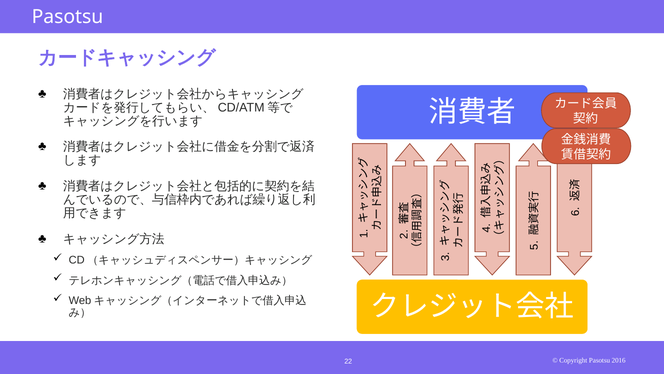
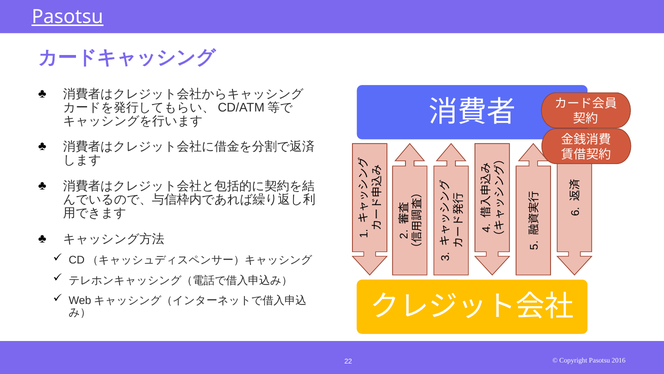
Pasotsu at (67, 17) underline: none -> present
